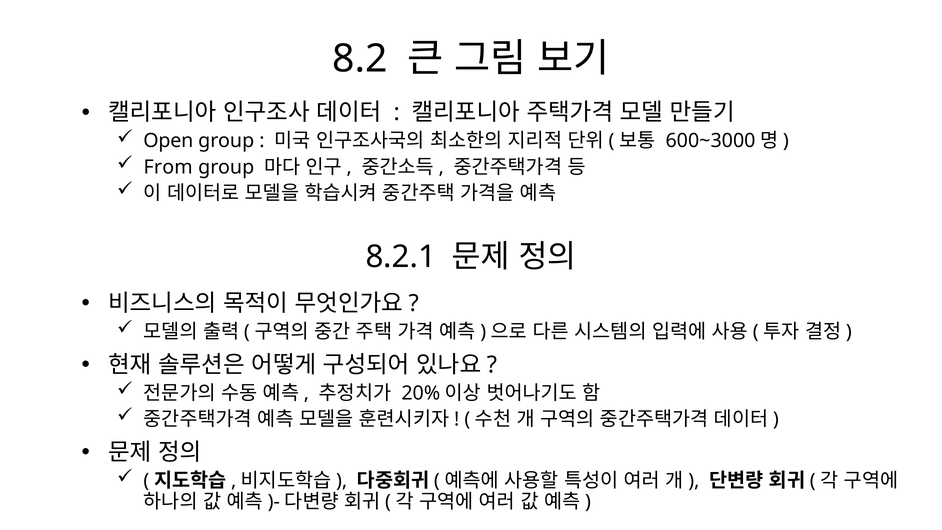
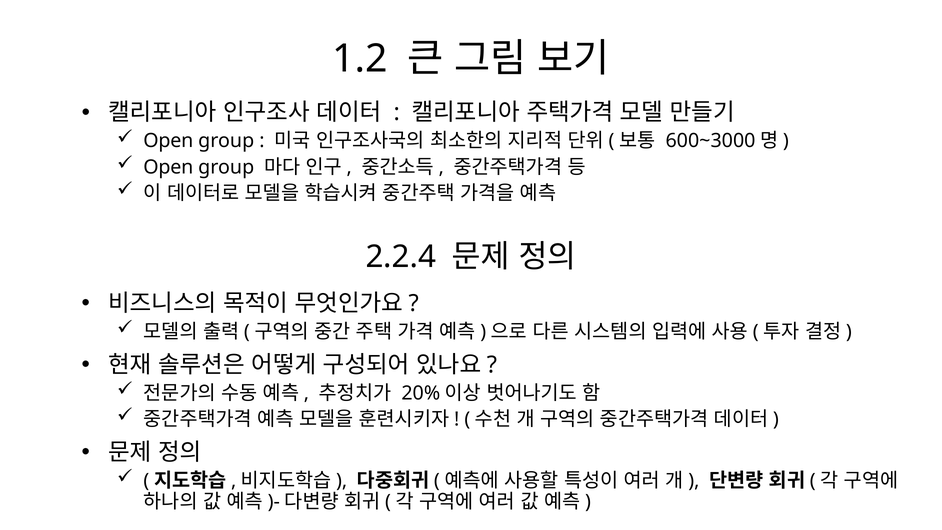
8.2: 8.2 -> 1.2
From at (168, 167): From -> Open
8.2.1: 8.2.1 -> 2.2.4
